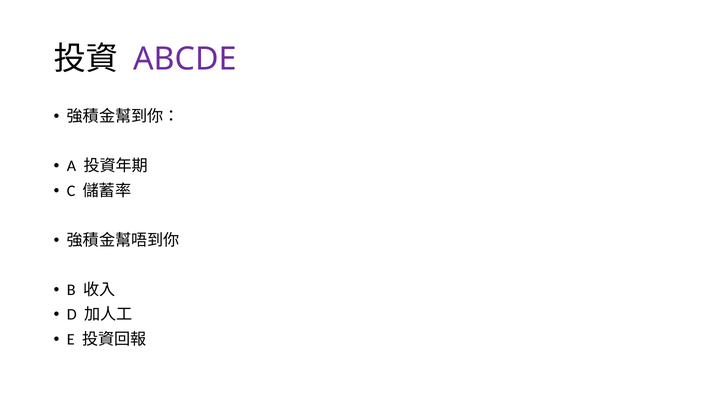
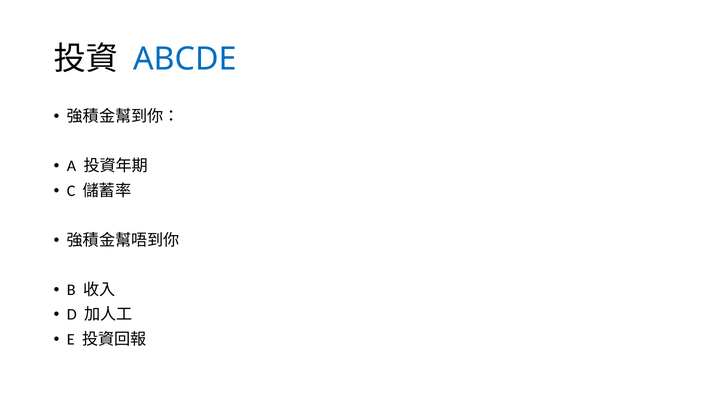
ABCDE colour: purple -> blue
